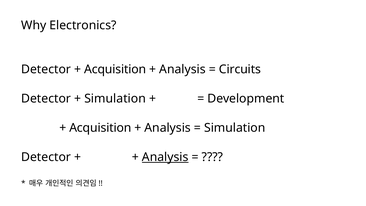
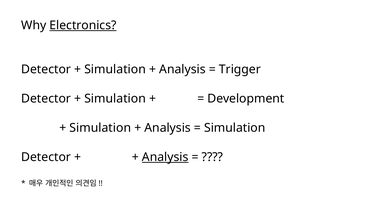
Electronics underline: none -> present
Acquisition at (115, 69): Acquisition -> Simulation
Circuits: Circuits -> Trigger
Acquisition at (100, 128): Acquisition -> Simulation
